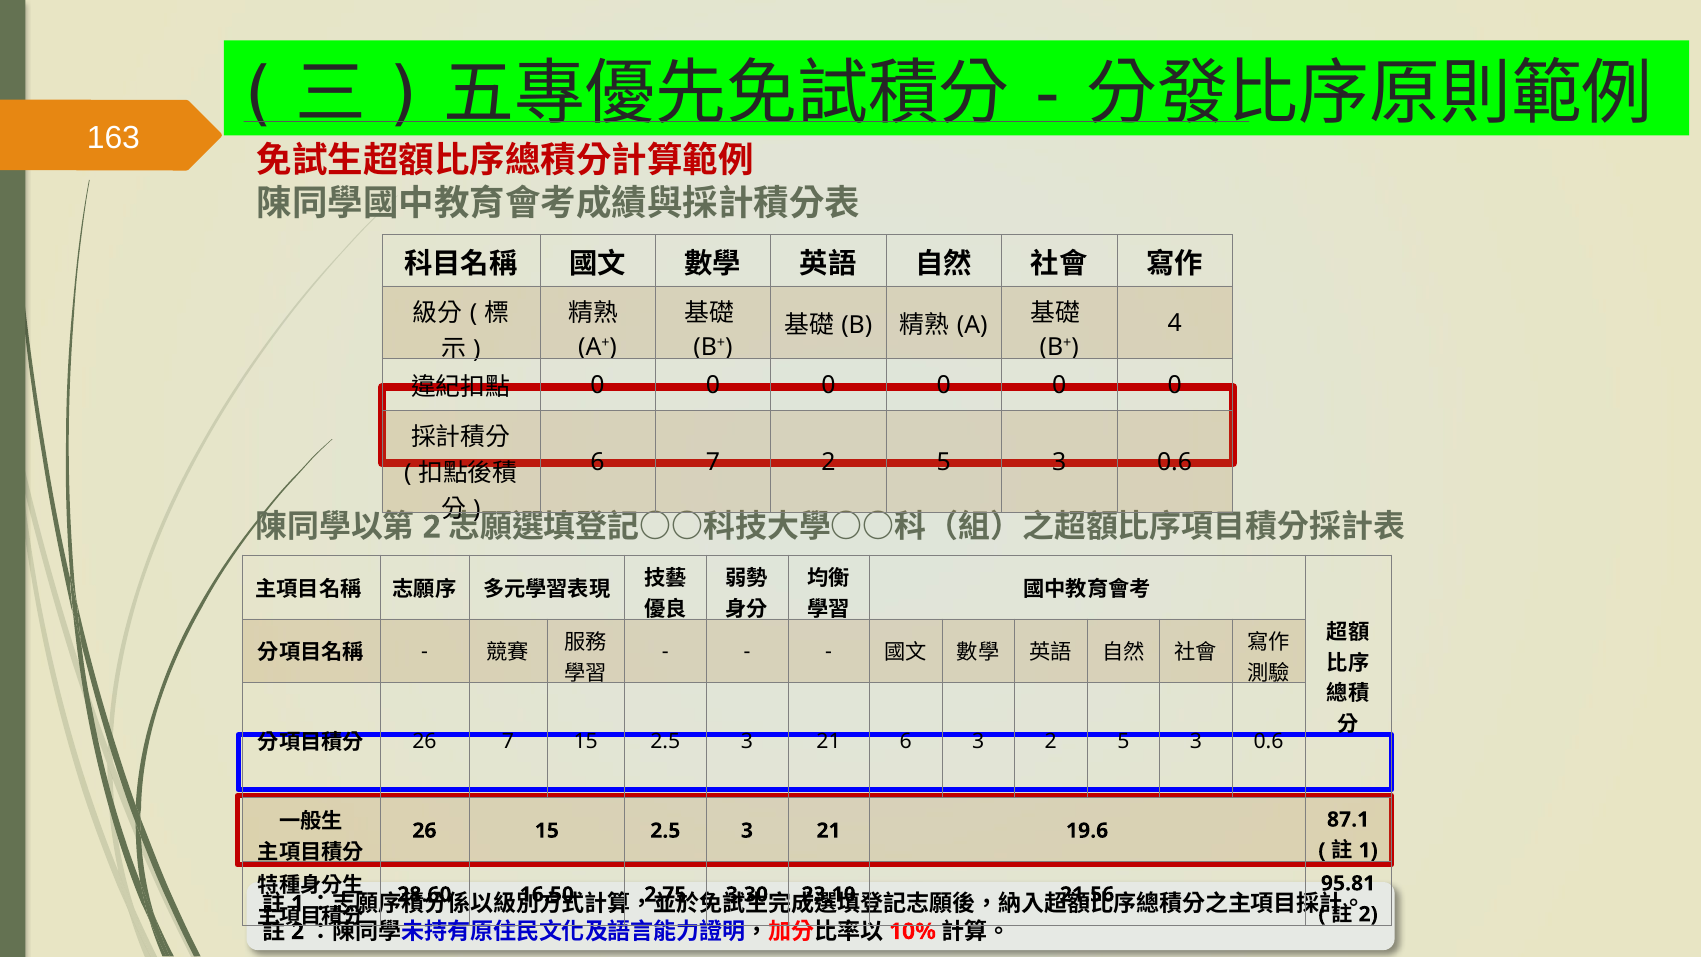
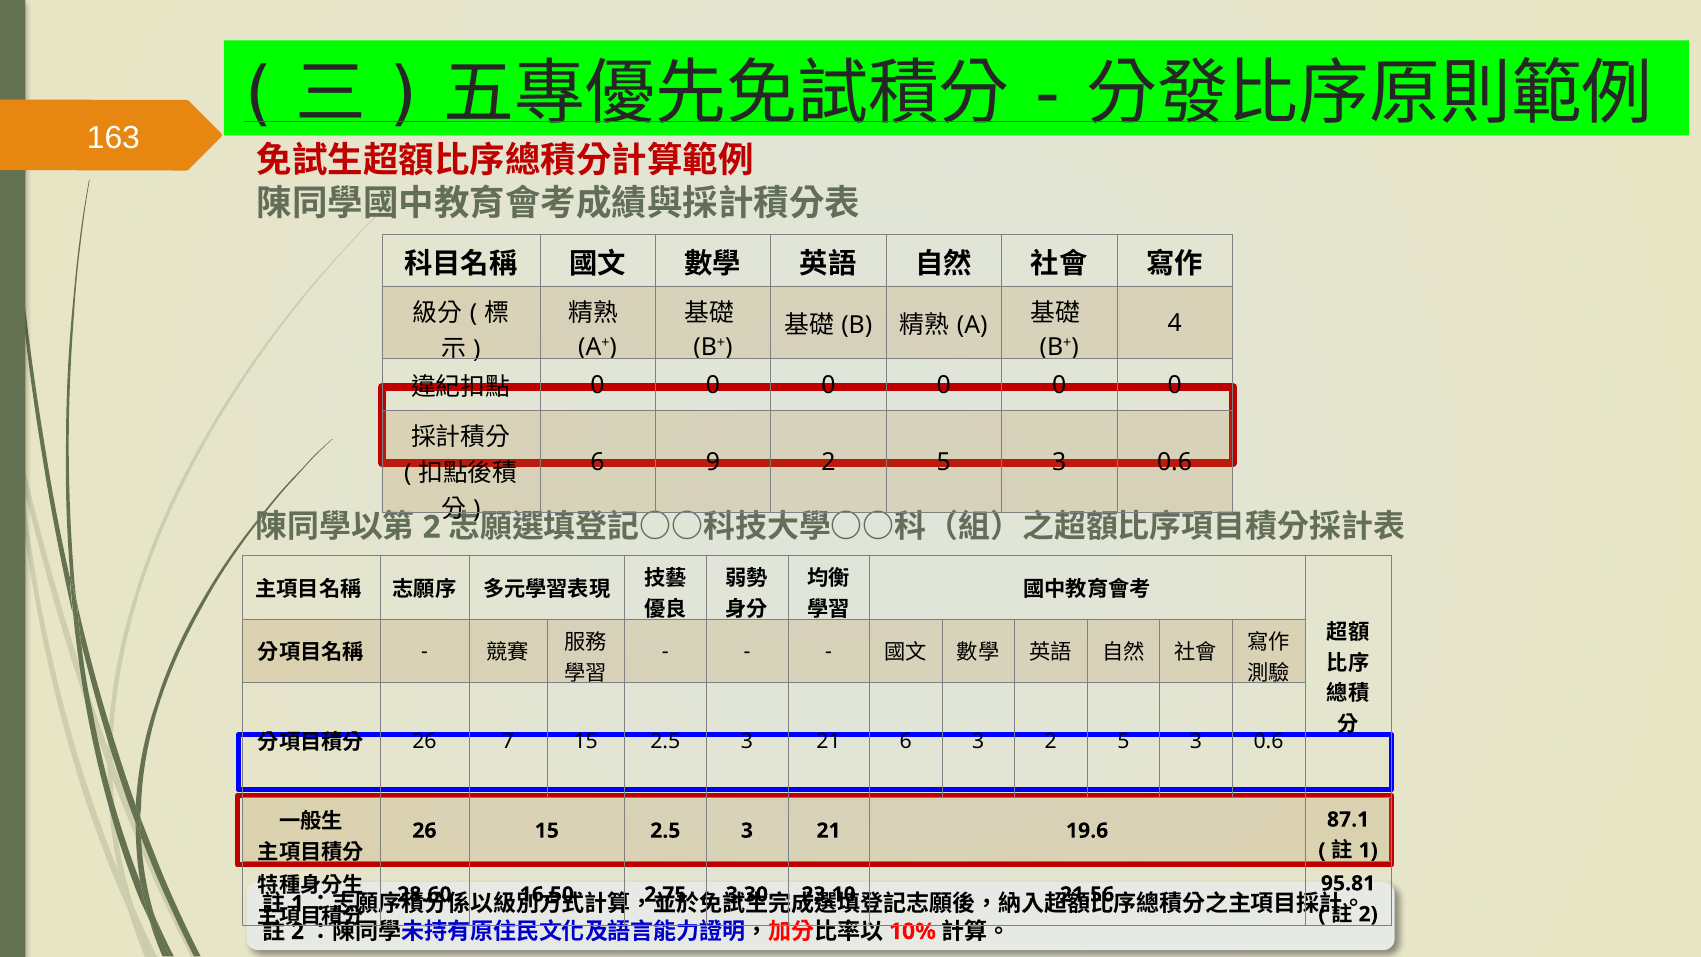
6 7: 7 -> 9
